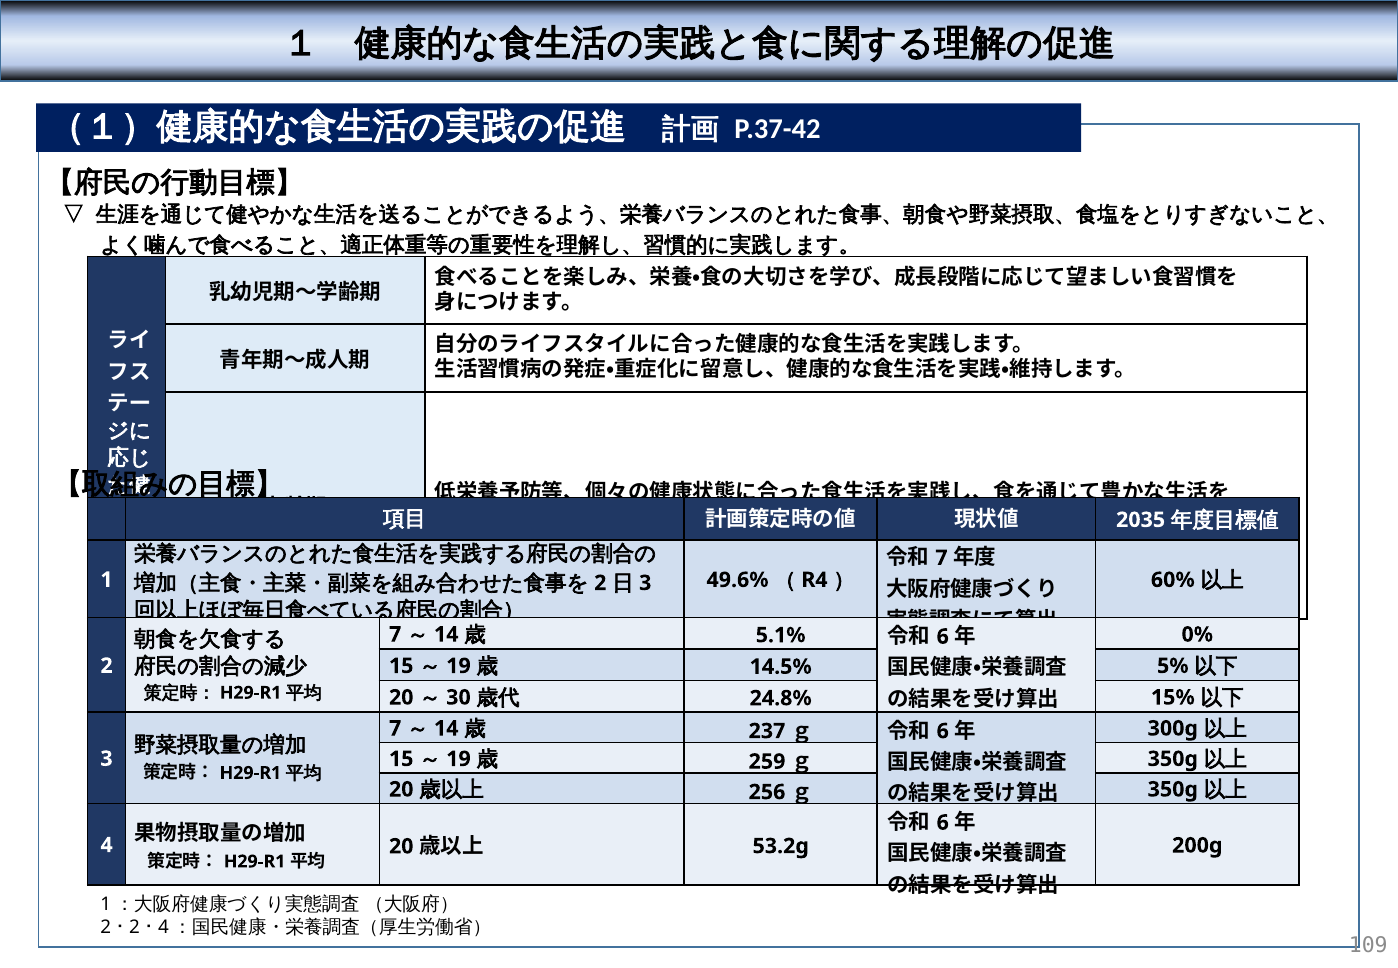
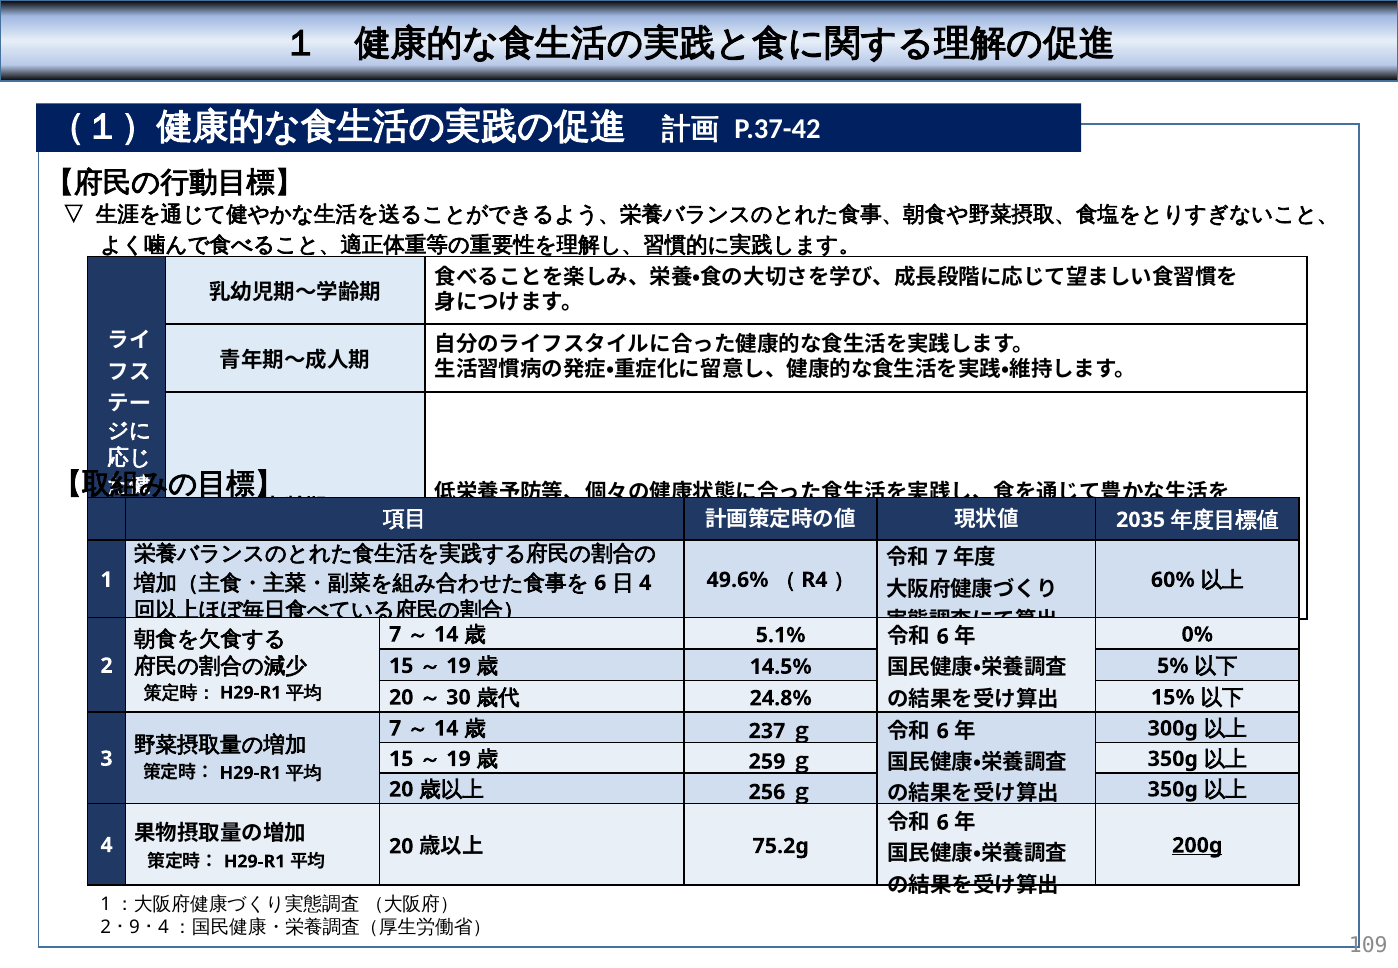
2 at (600, 583): 2 -> 6
3 at (645, 583): 3 -> 4
200g underline: none -> present
53.2g: 53.2g -> 75.2g
2 at (135, 927): 2 -> 9
